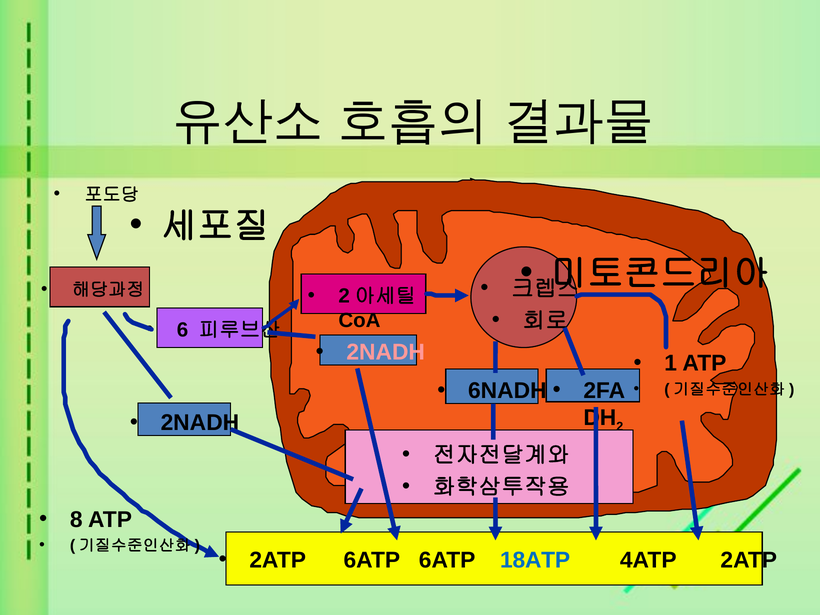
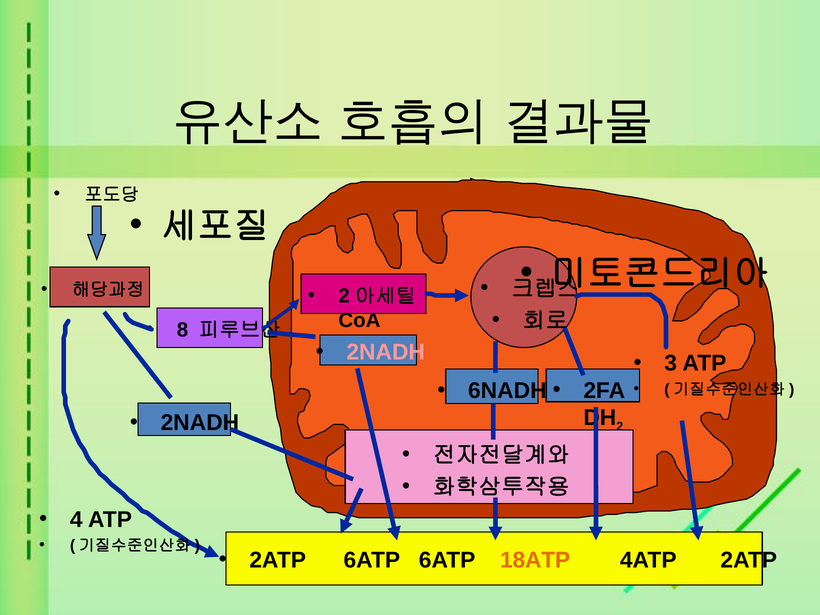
6: 6 -> 8
1: 1 -> 3
8: 8 -> 4
18ATP colour: blue -> orange
